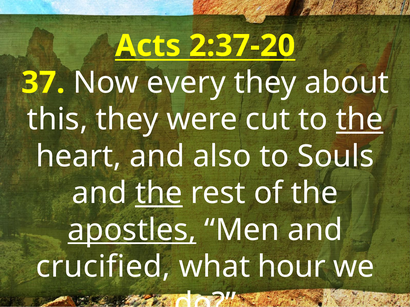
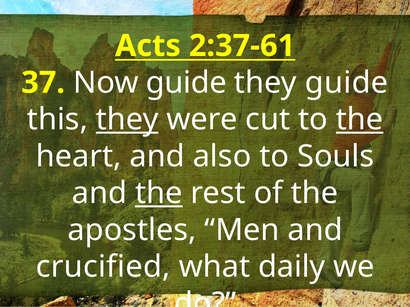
2:37-20: 2:37-20 -> 2:37-61
Now every: every -> guide
they about: about -> guide
they at (127, 120) underline: none -> present
apostles underline: present -> none
hour: hour -> daily
